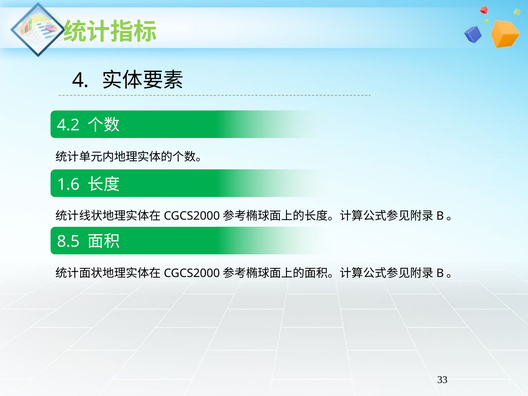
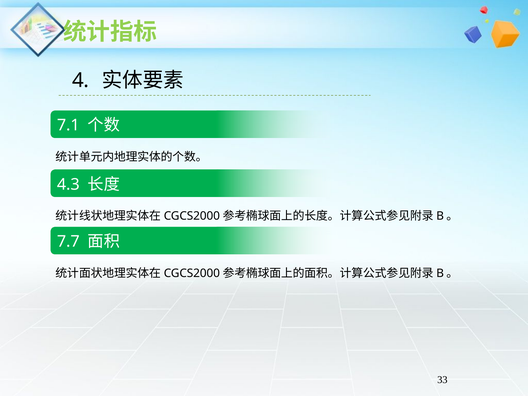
4.2: 4.2 -> 7.1
1.6: 1.6 -> 4.3
8.5: 8.5 -> 7.7
